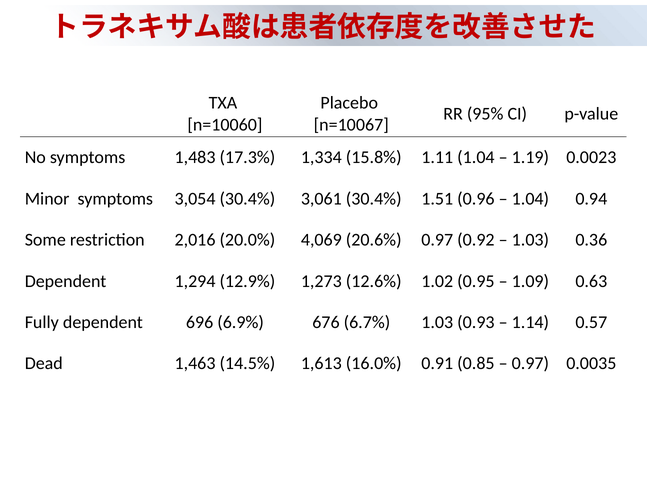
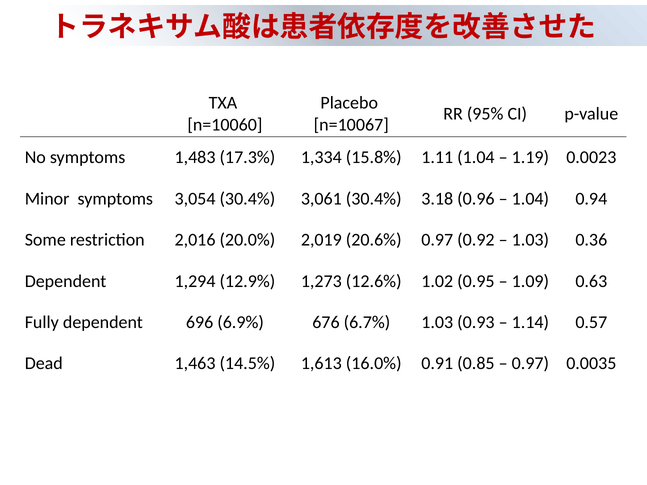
1.51: 1.51 -> 3.18
4,069: 4,069 -> 2,019
